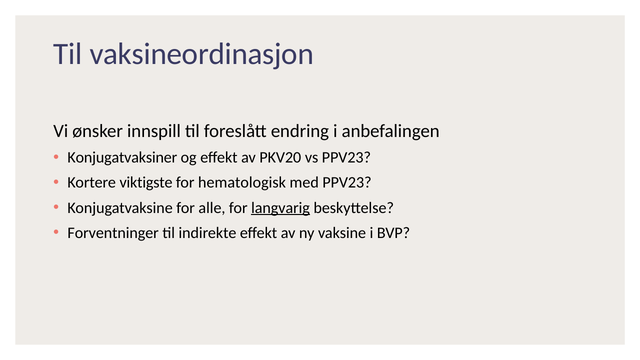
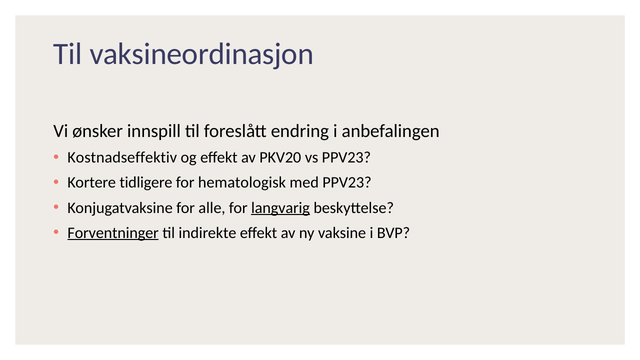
Konjugatvaksiner: Konjugatvaksiner -> Kostnadseffektiv
viktigste: viktigste -> tidligere
Forventninger underline: none -> present
